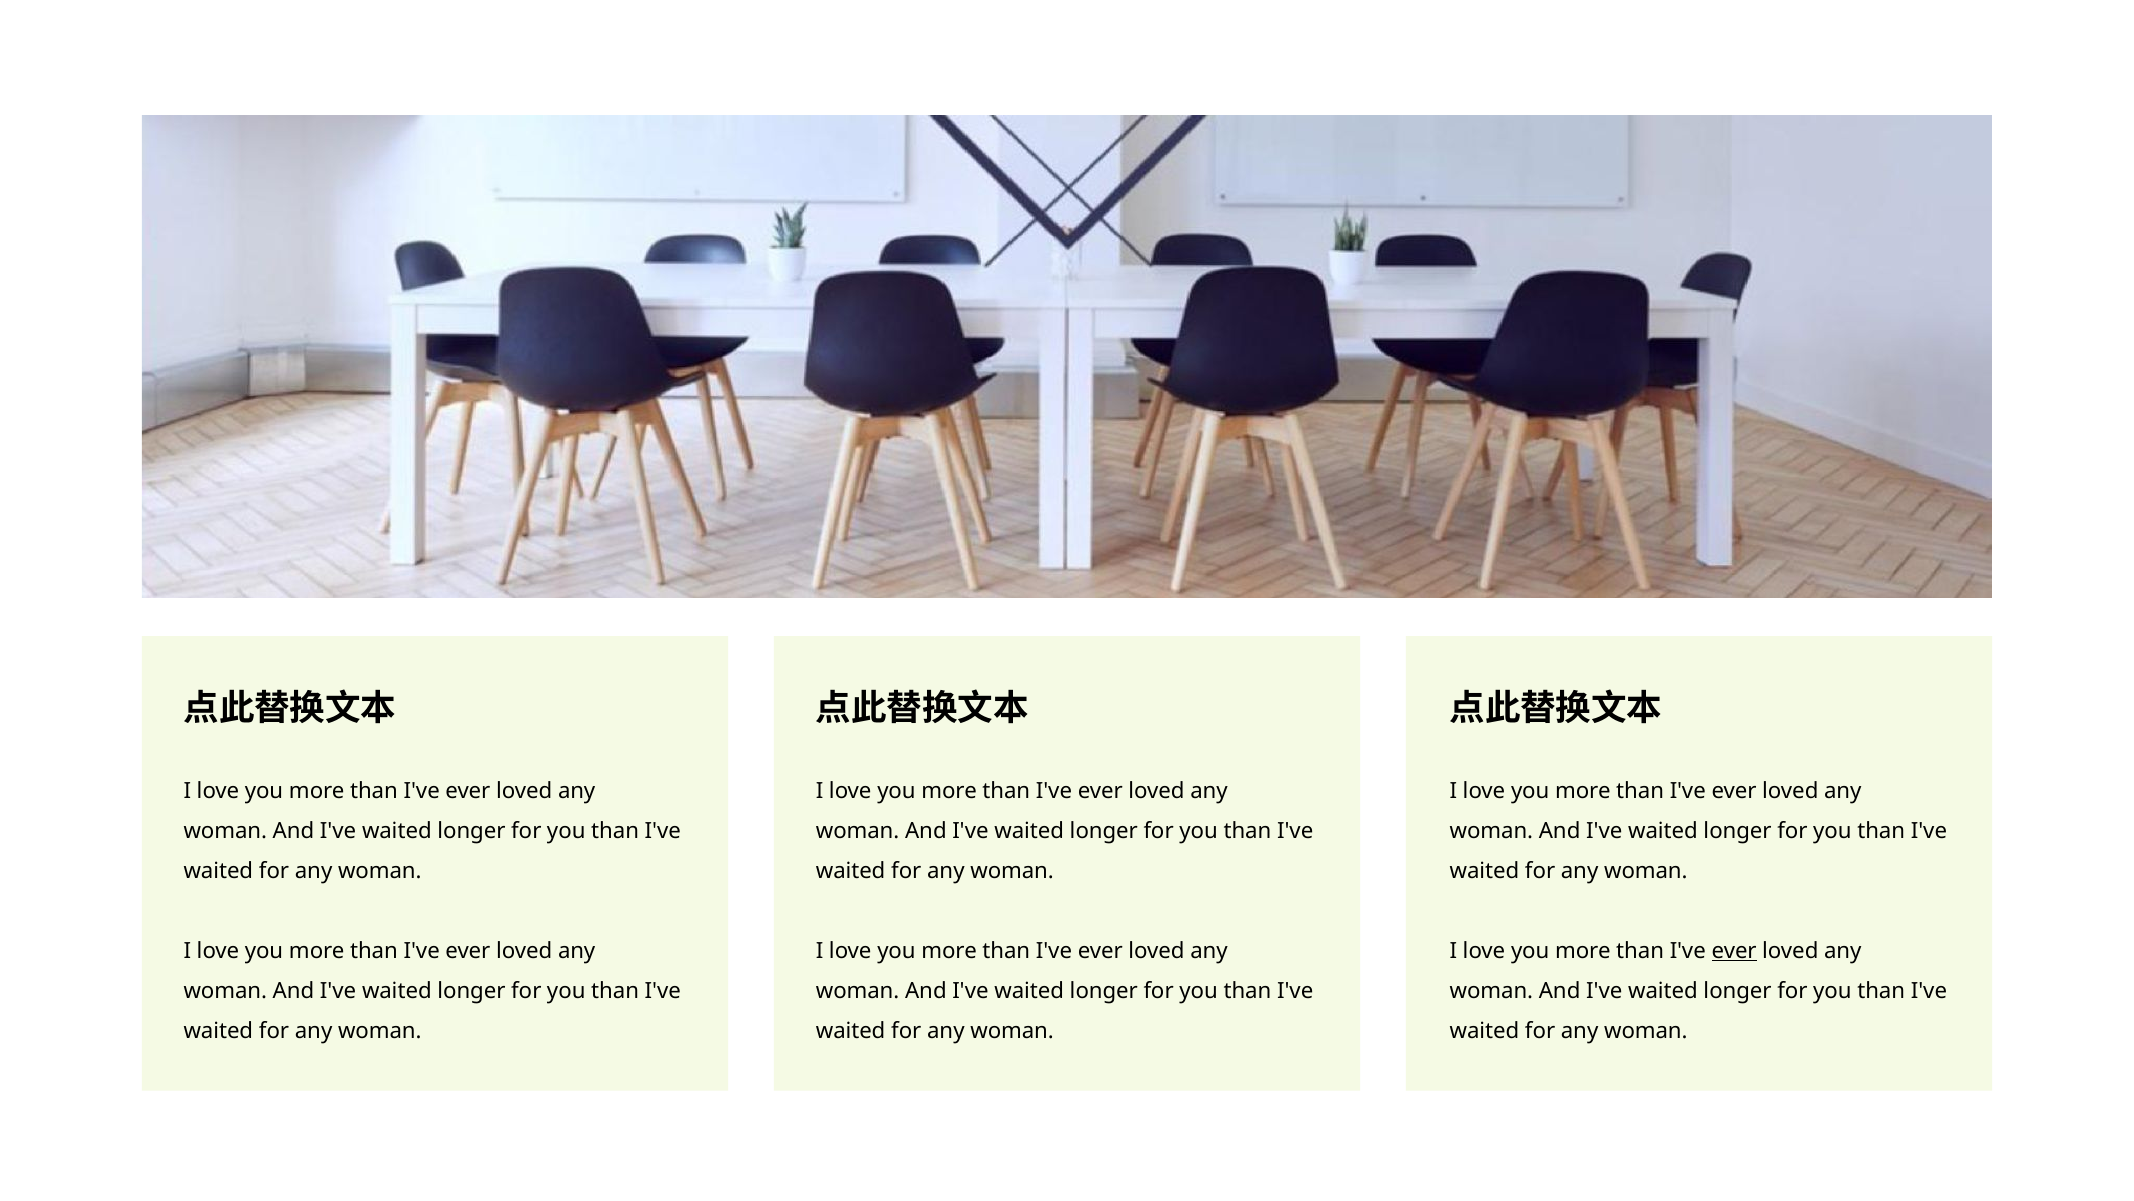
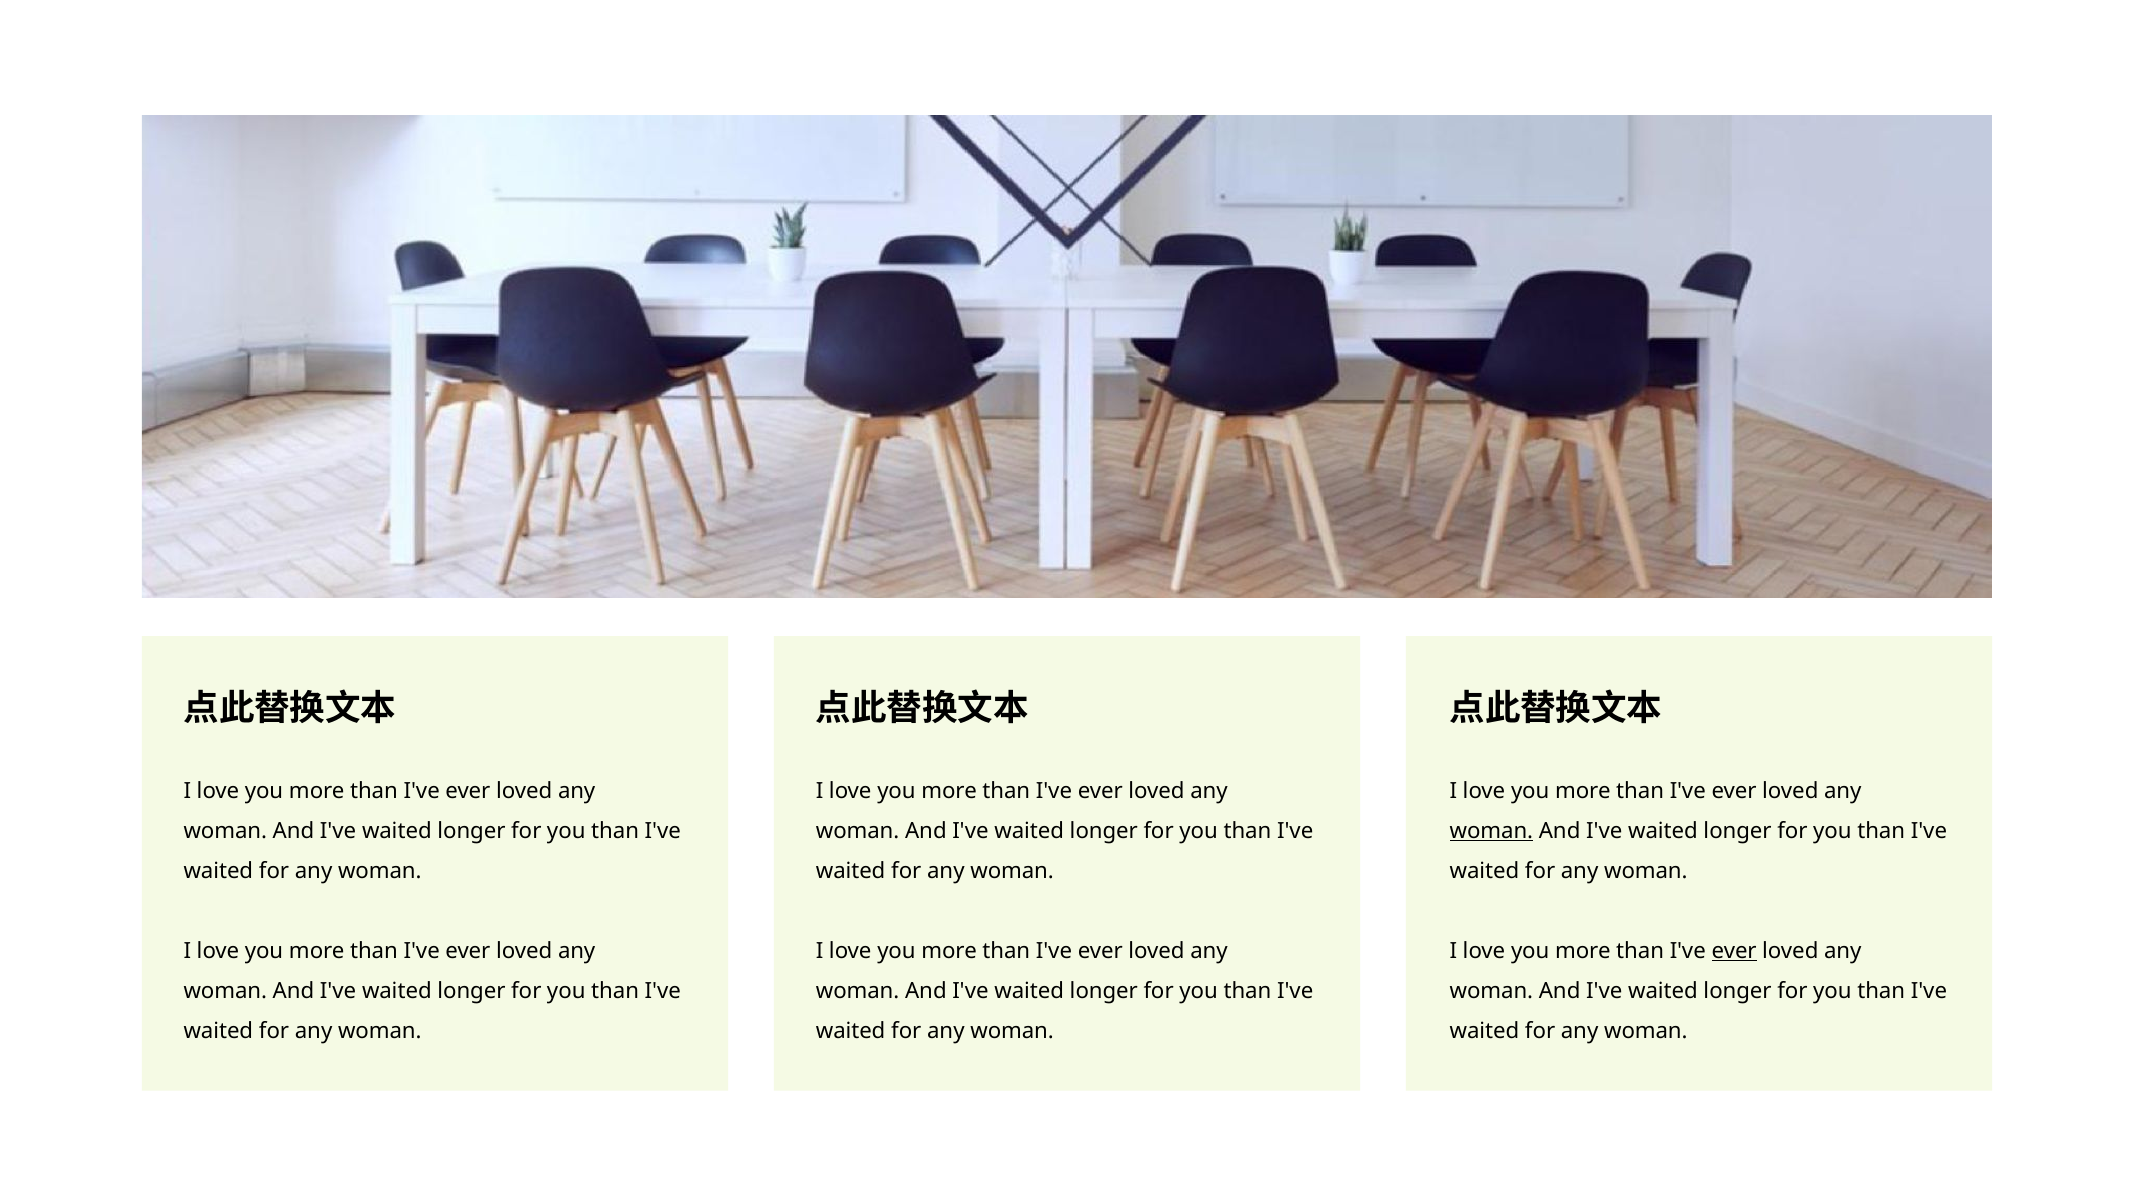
woman at (1491, 831) underline: none -> present
